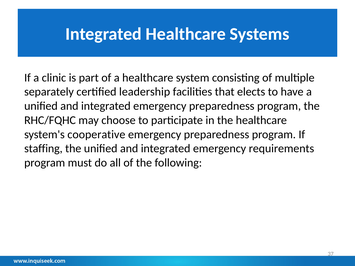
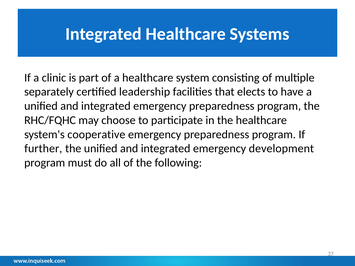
staffing: staffing -> further
requirements: requirements -> development
